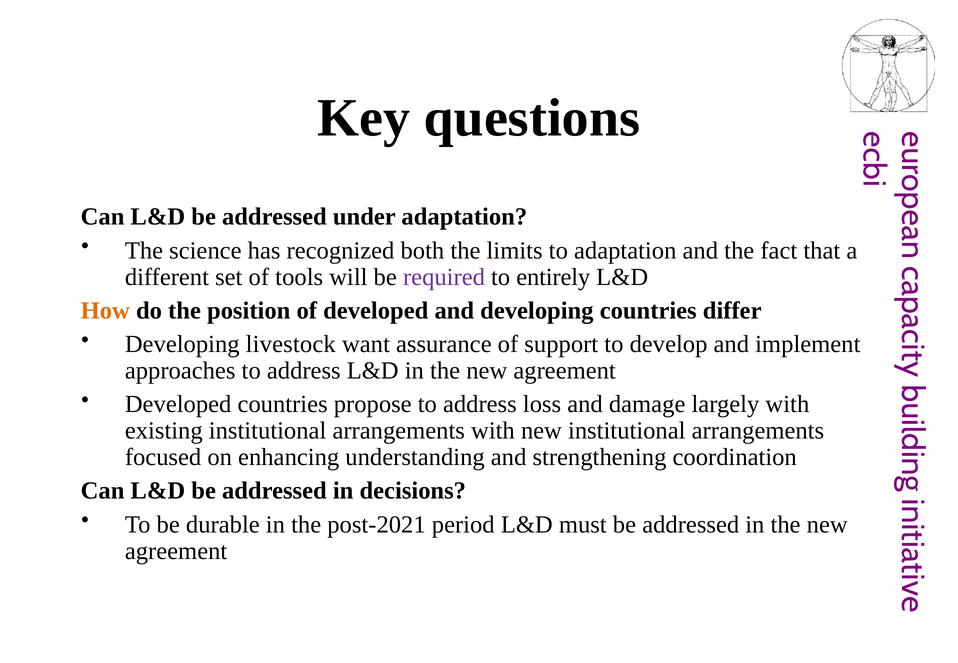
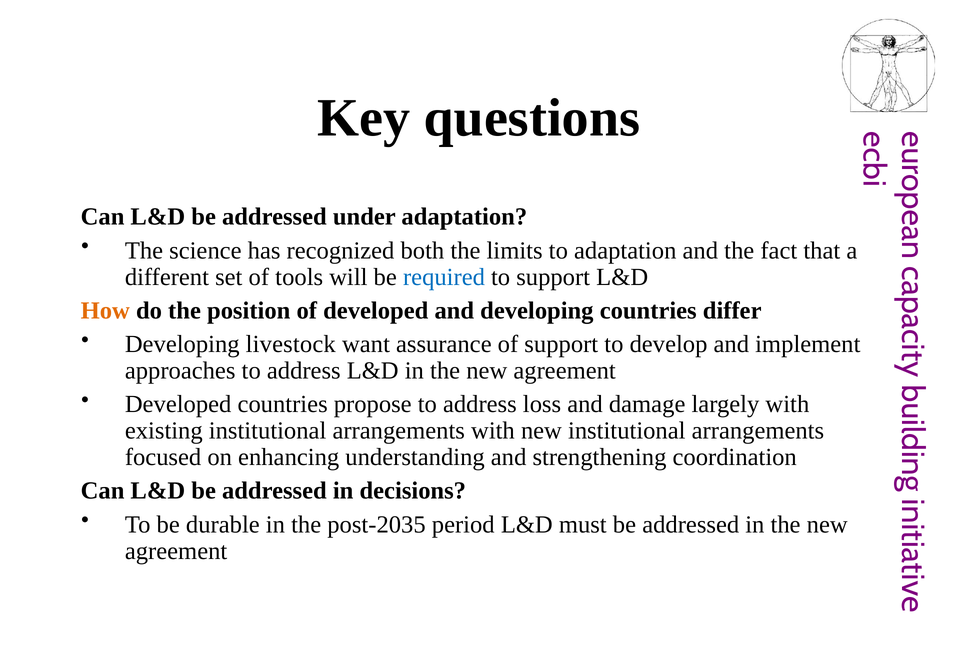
required colour: purple -> blue
to entirely: entirely -> support
post-2021: post-2021 -> post-2035
